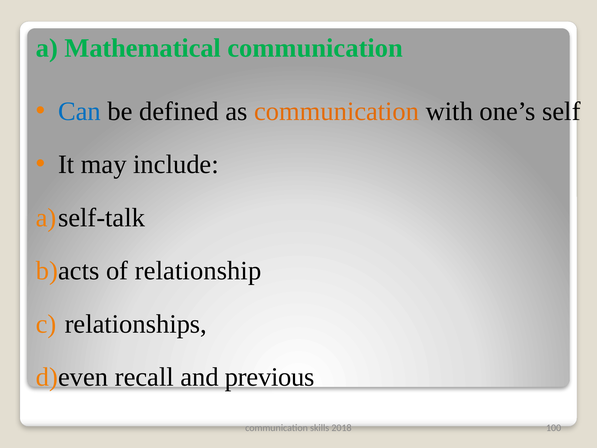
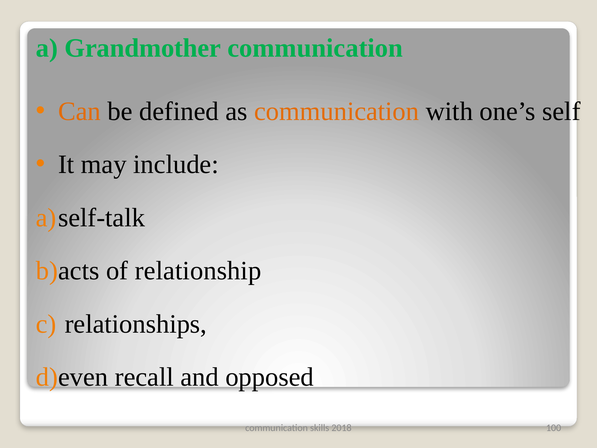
Mathematical: Mathematical -> Grandmother
Can colour: blue -> orange
previous: previous -> opposed
